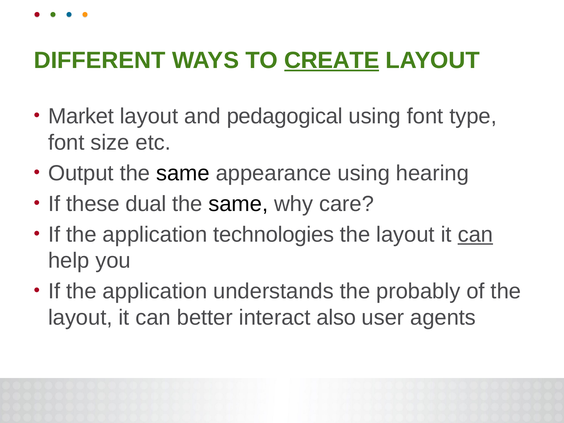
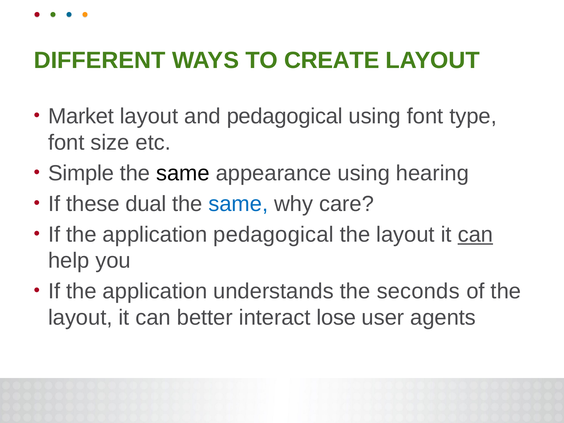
CREATE underline: present -> none
Output: Output -> Simple
same at (238, 204) colour: black -> blue
application technologies: technologies -> pedagogical
probably: probably -> seconds
also: also -> lose
